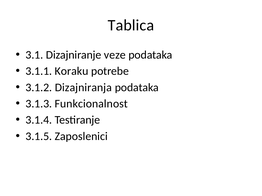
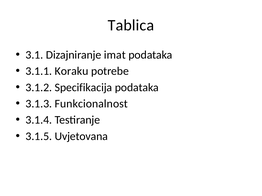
veze: veze -> imat
Dizajniranja: Dizajniranja -> Specifikacija
Zaposlenici: Zaposlenici -> Uvjetovana
